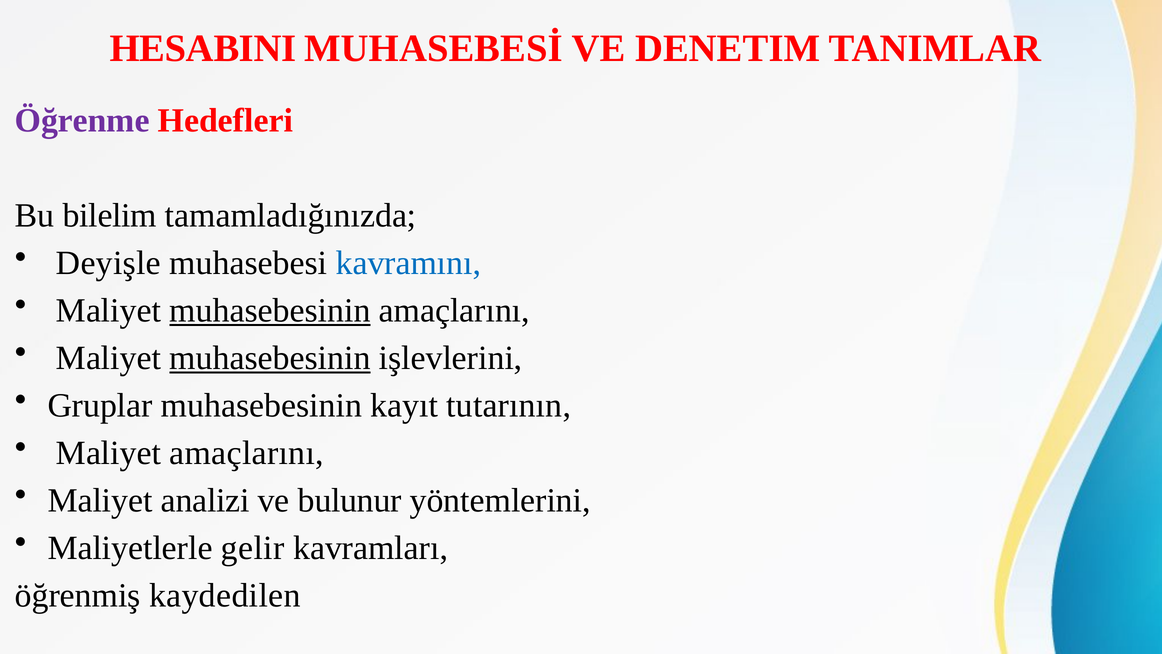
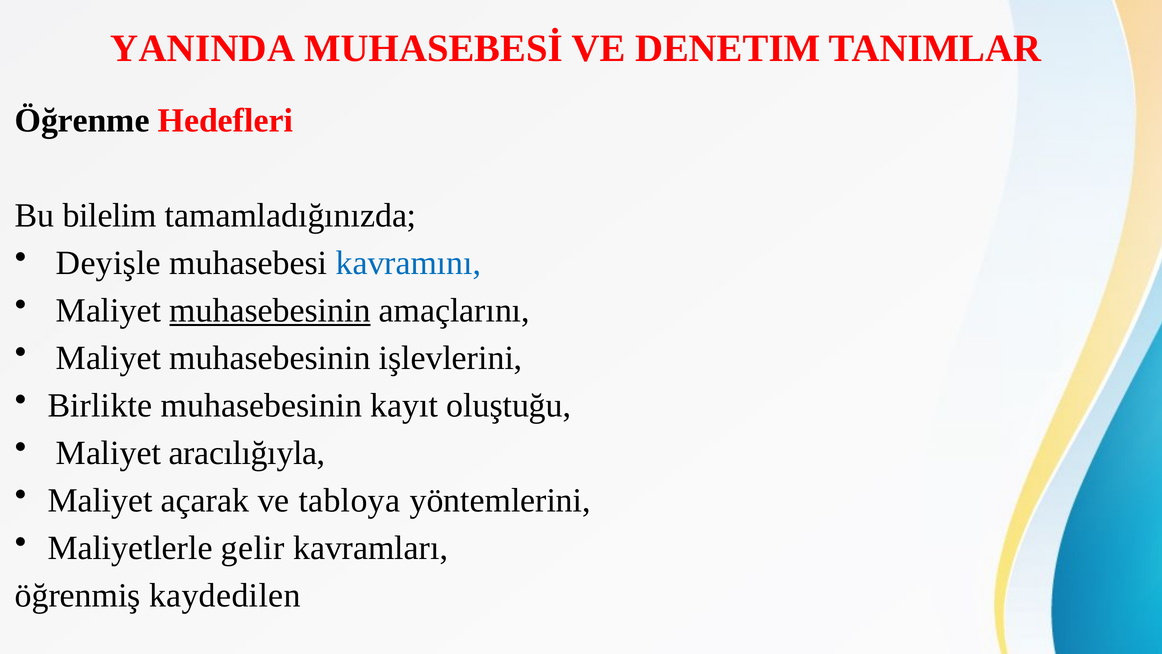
HESABINI: HESABINI -> YANINDA
Öğrenme colour: purple -> black
muhasebesinin at (270, 358) underline: present -> none
Gruplar: Gruplar -> Birlikte
tutarının: tutarının -> oluştuğu
Maliyet amaçlarını: amaçlarını -> aracılığıyla
analizi: analizi -> açarak
bulunur: bulunur -> tabloya
